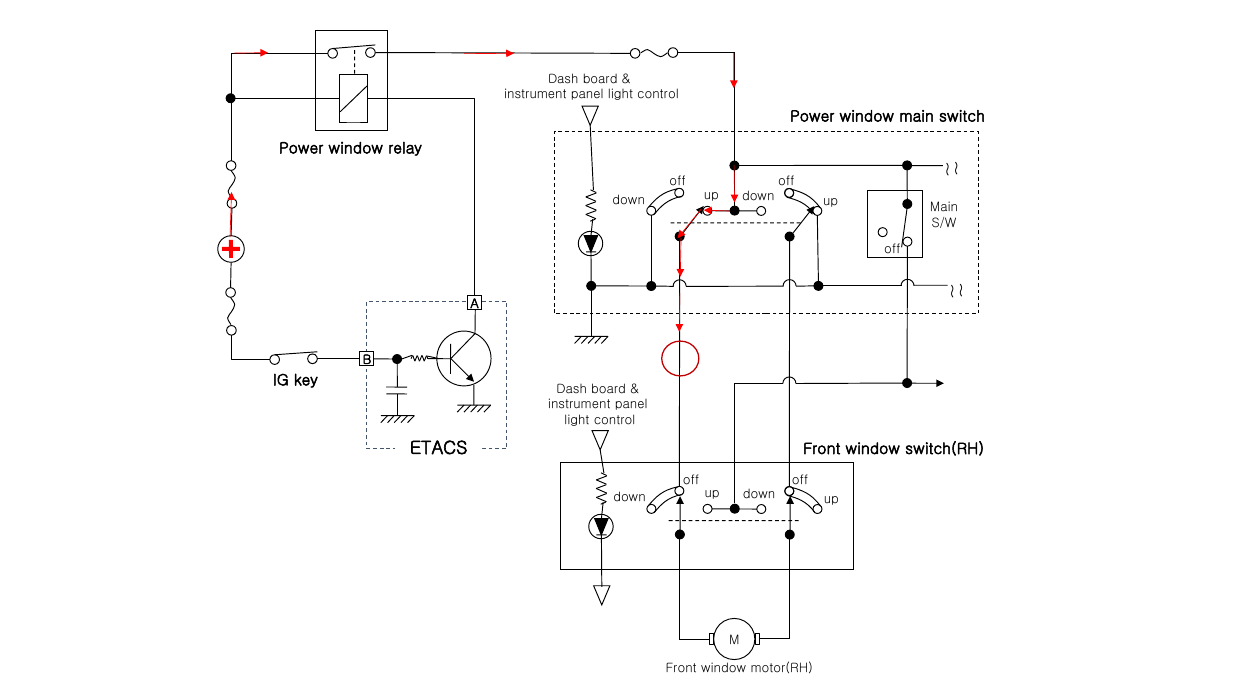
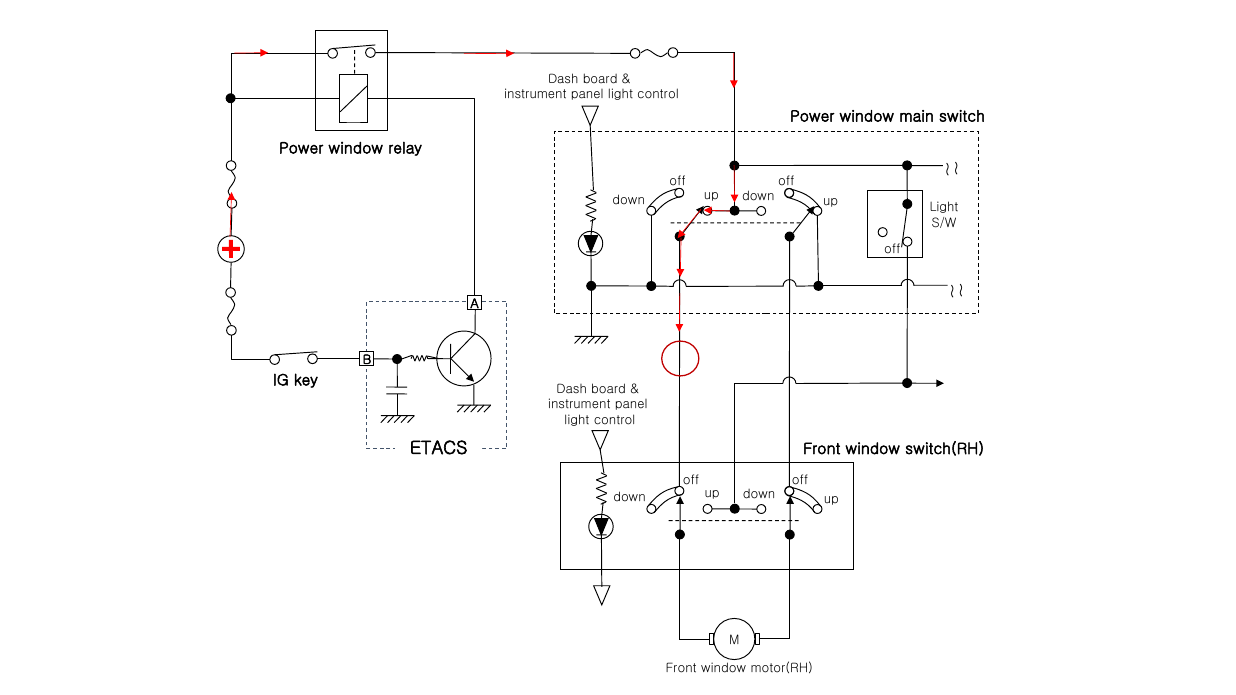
Main at (944, 207): Main -> Light
